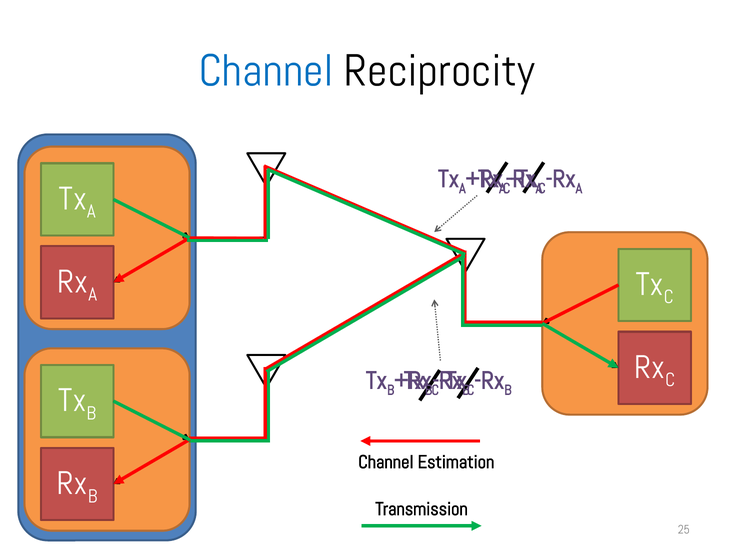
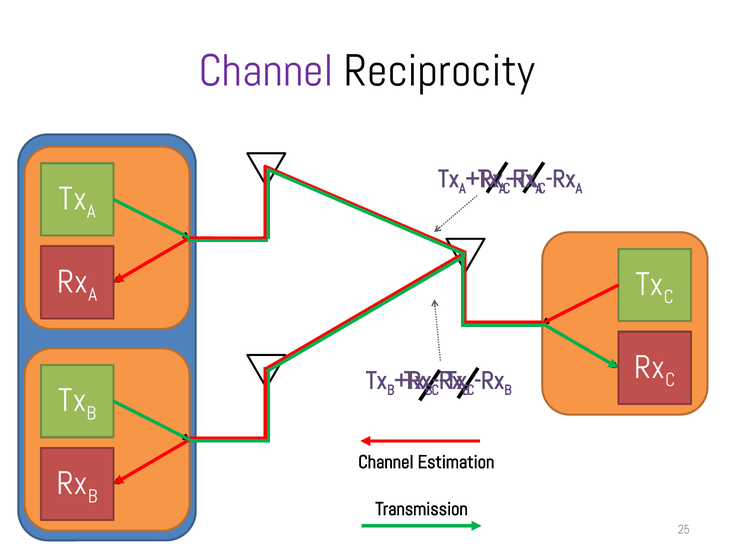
Channel at (266, 71) colour: blue -> purple
